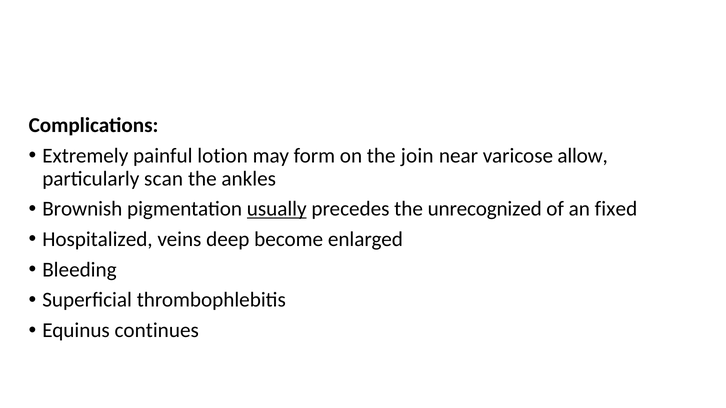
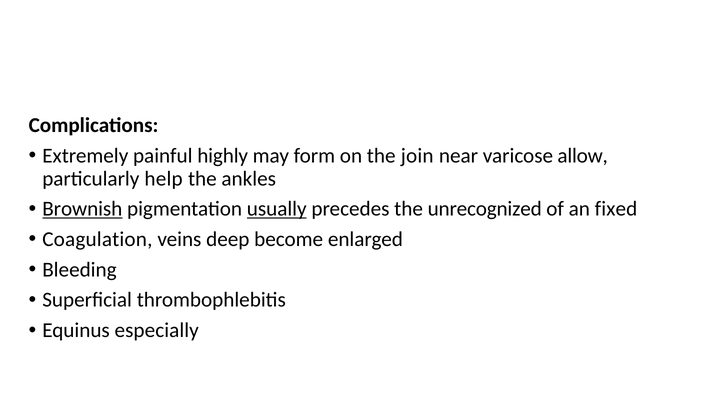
lotion: lotion -> highly
scan: scan -> help
Brownish underline: none -> present
Hospitalized: Hospitalized -> Coagulation
continues: continues -> especially
